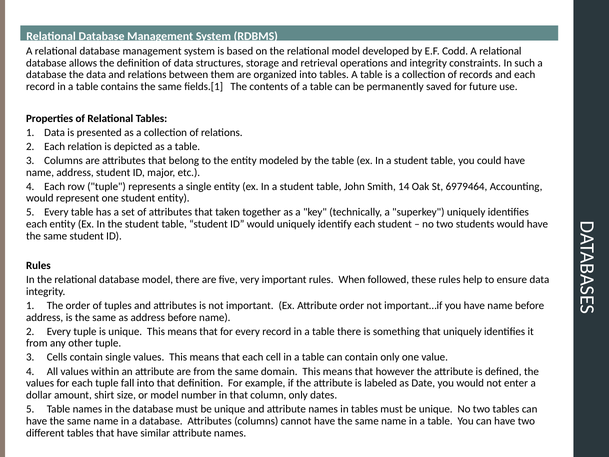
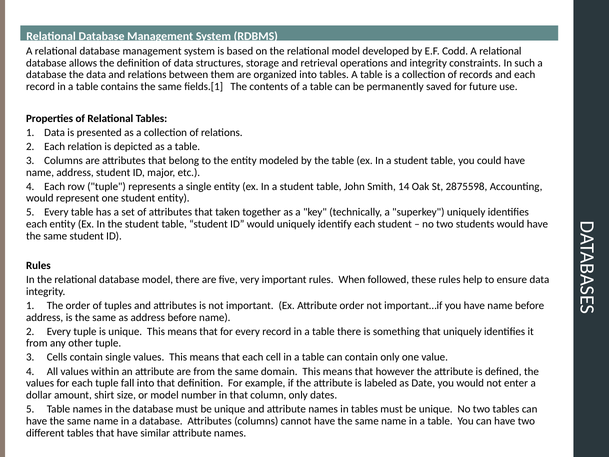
6979464: 6979464 -> 2875598
